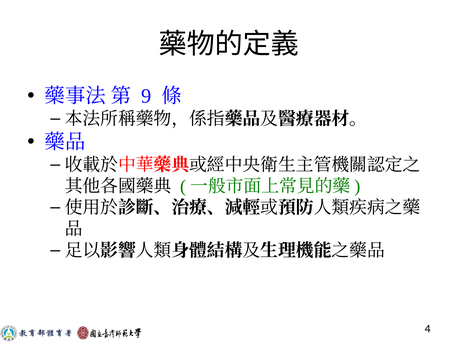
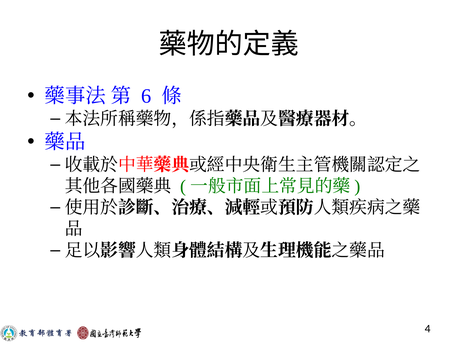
9: 9 -> 6
